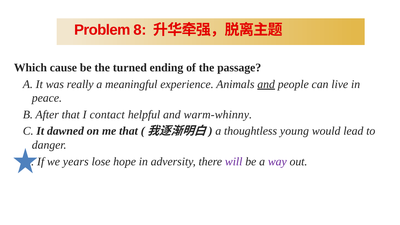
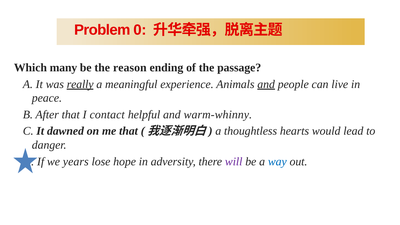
8: 8 -> 0
cause: cause -> many
turned: turned -> reason
really underline: none -> present
young: young -> hearts
way colour: purple -> blue
